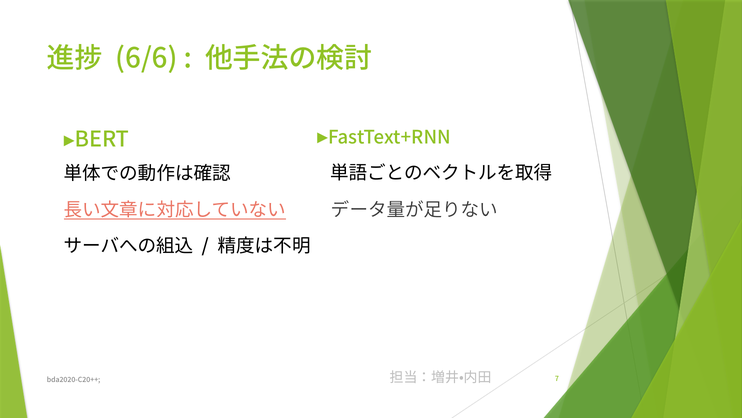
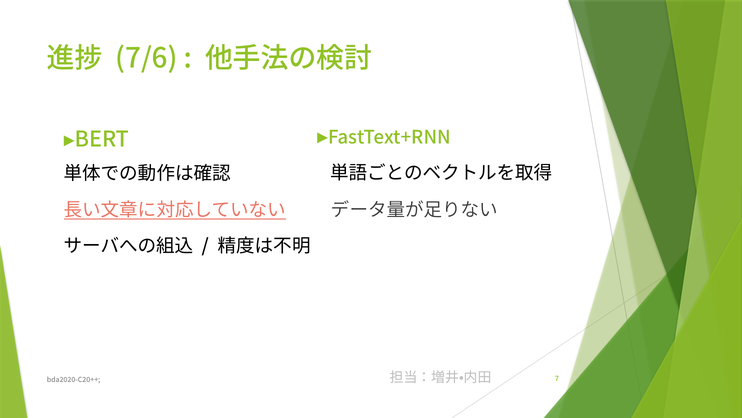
6/6: 6/6 -> 7/6
